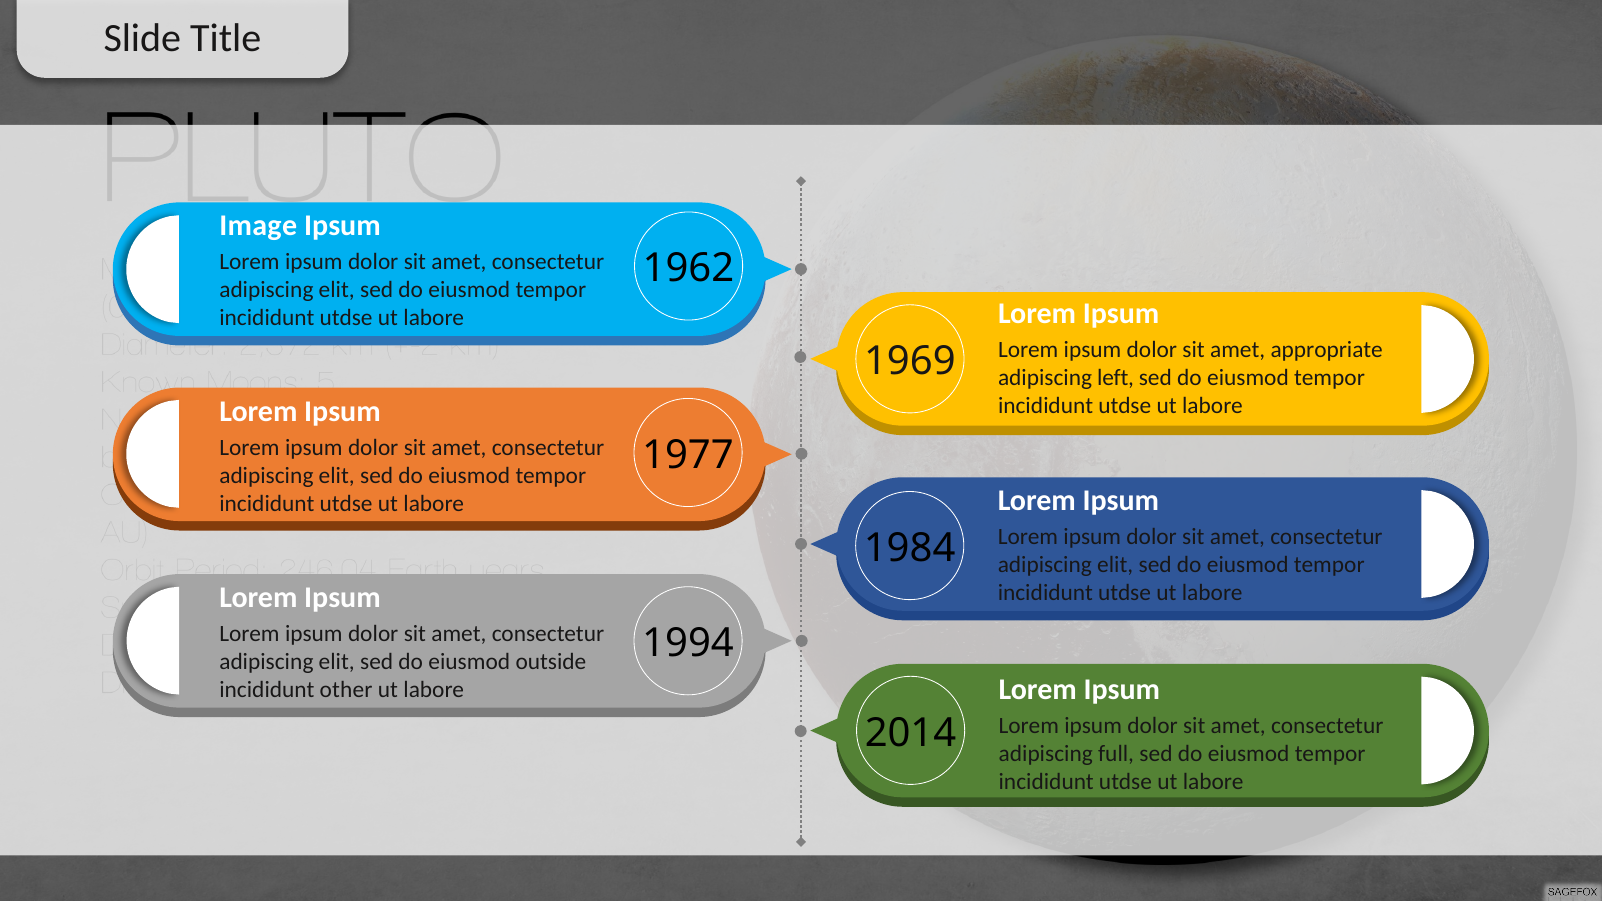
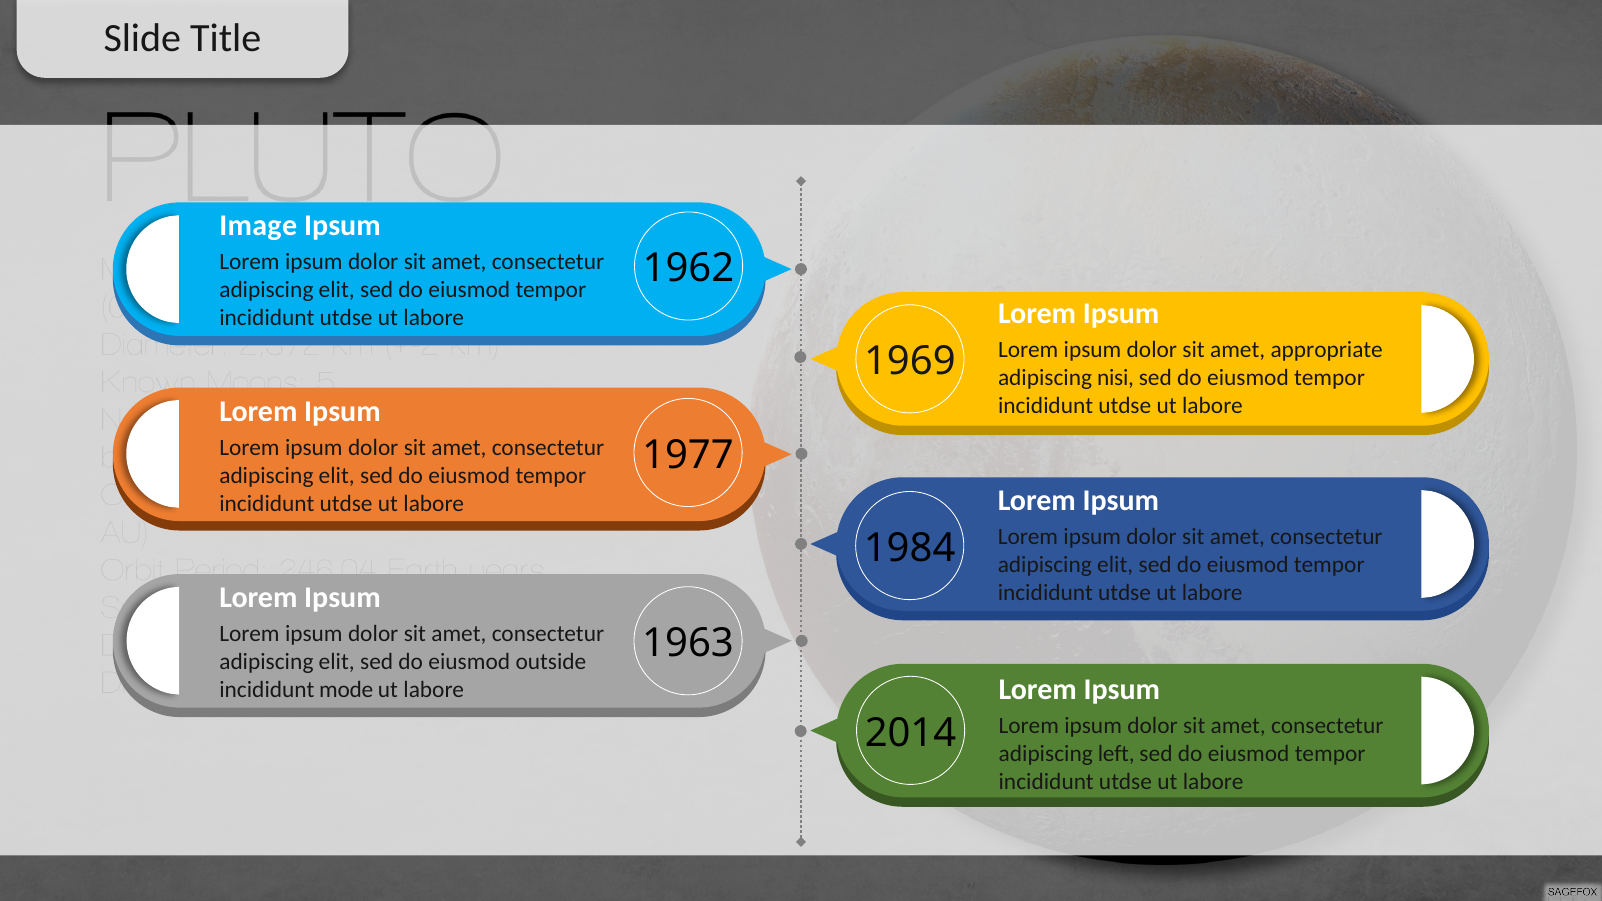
left: left -> nisi
1994: 1994 -> 1963
other: other -> mode
full: full -> left
